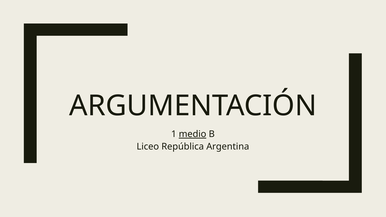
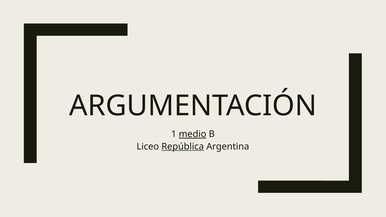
República underline: none -> present
